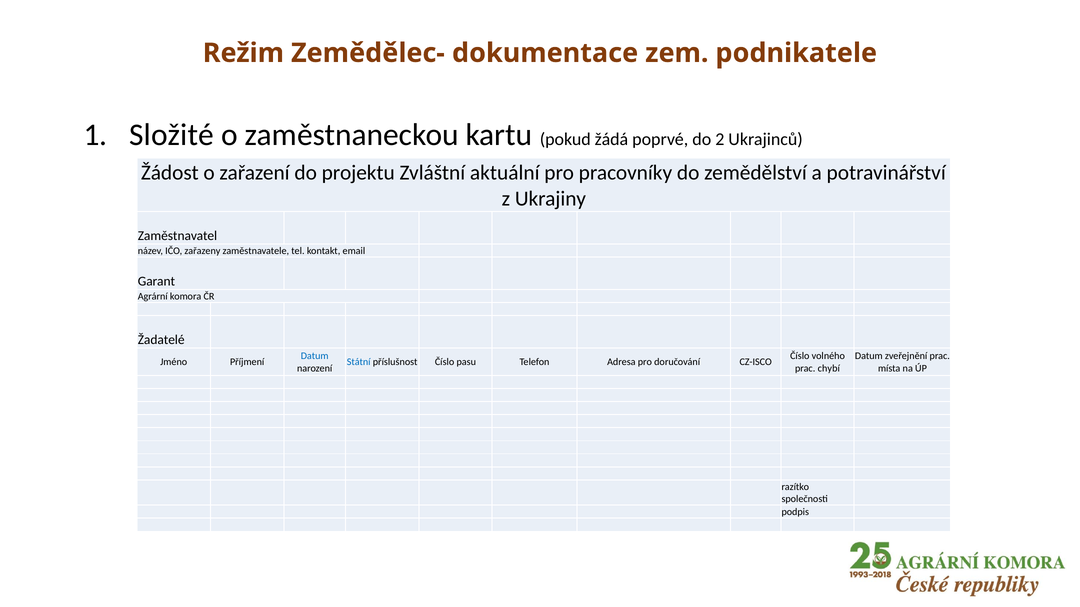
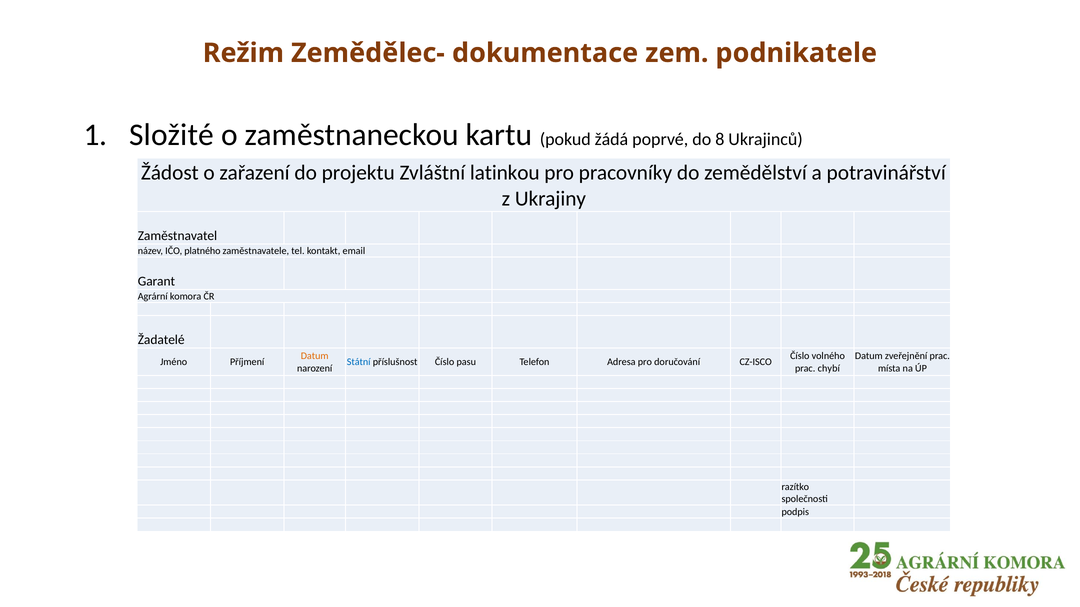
2: 2 -> 8
aktuální: aktuální -> latinkou
zařazeny: zařazeny -> platného
Datum at (315, 356) colour: blue -> orange
